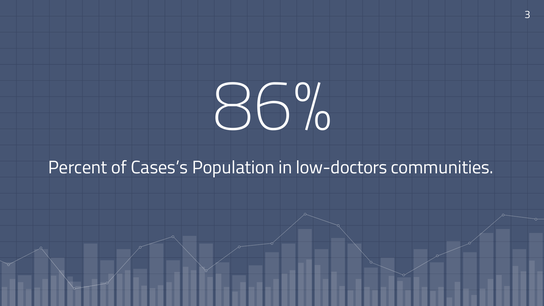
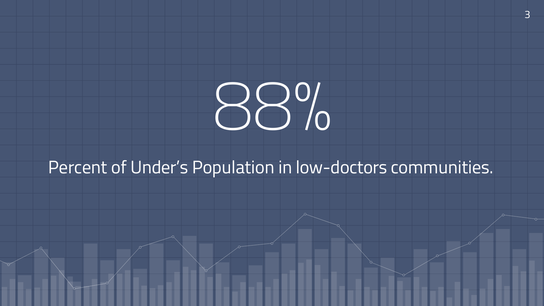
86%: 86% -> 88%
Cases’s: Cases’s -> Under’s
